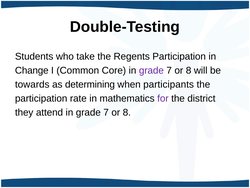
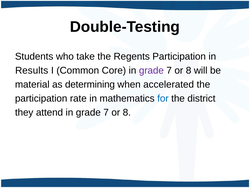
Change: Change -> Results
towards: towards -> material
participants: participants -> accelerated
for colour: purple -> blue
